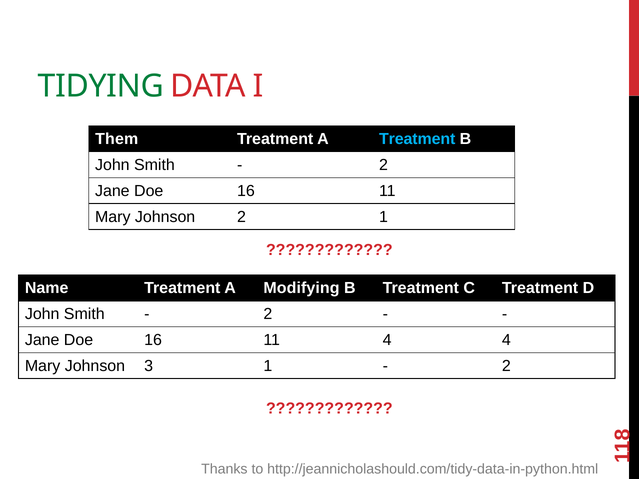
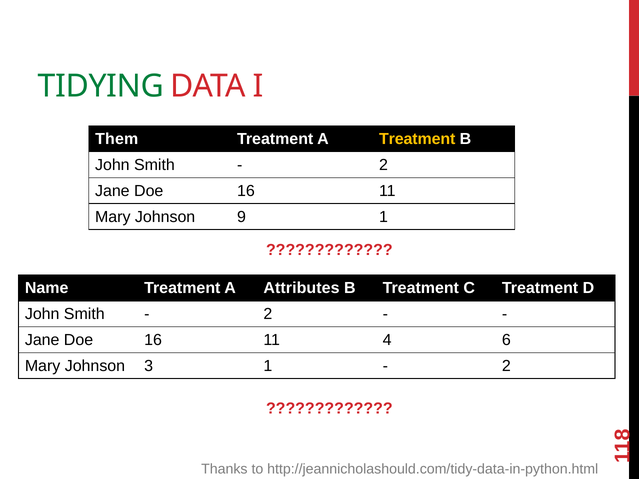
Treatment at (417, 139) colour: light blue -> yellow
Johnson 2: 2 -> 9
Modifying: Modifying -> Attributes
4 4: 4 -> 6
